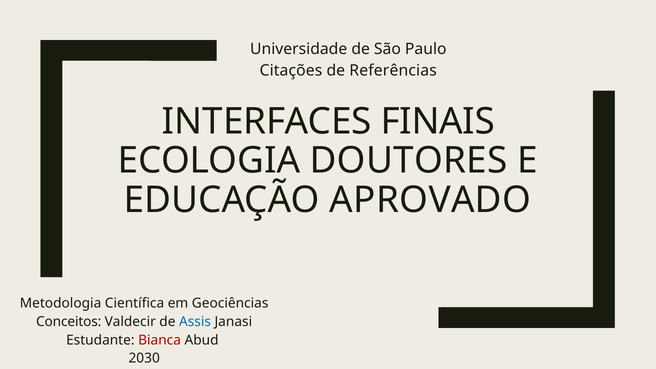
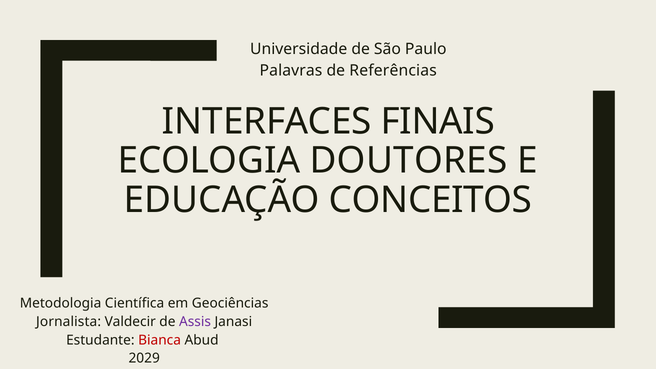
Citações: Citações -> Palavras
APROVADO: APROVADO -> CONCEITOS
Conceitos: Conceitos -> Jornalista
Assis colour: blue -> purple
2030: 2030 -> 2029
